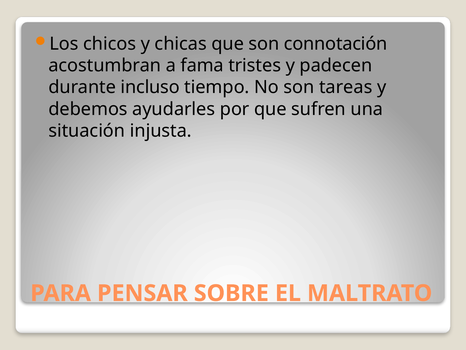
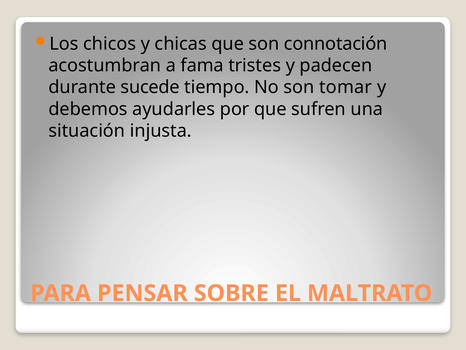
incluso: incluso -> sucede
tareas: tareas -> tomar
